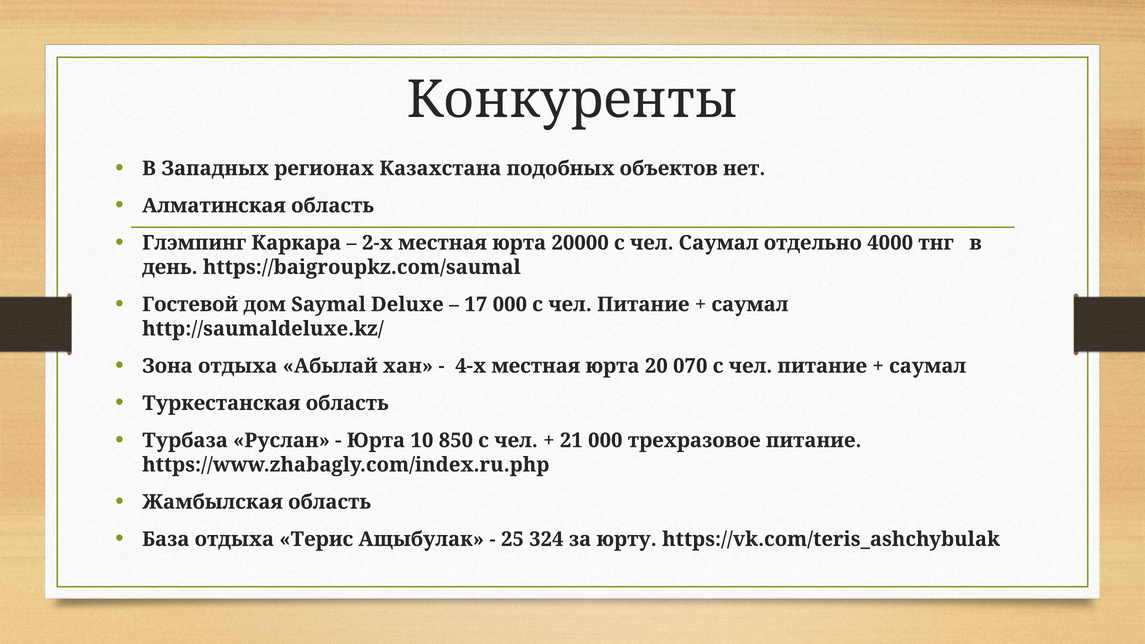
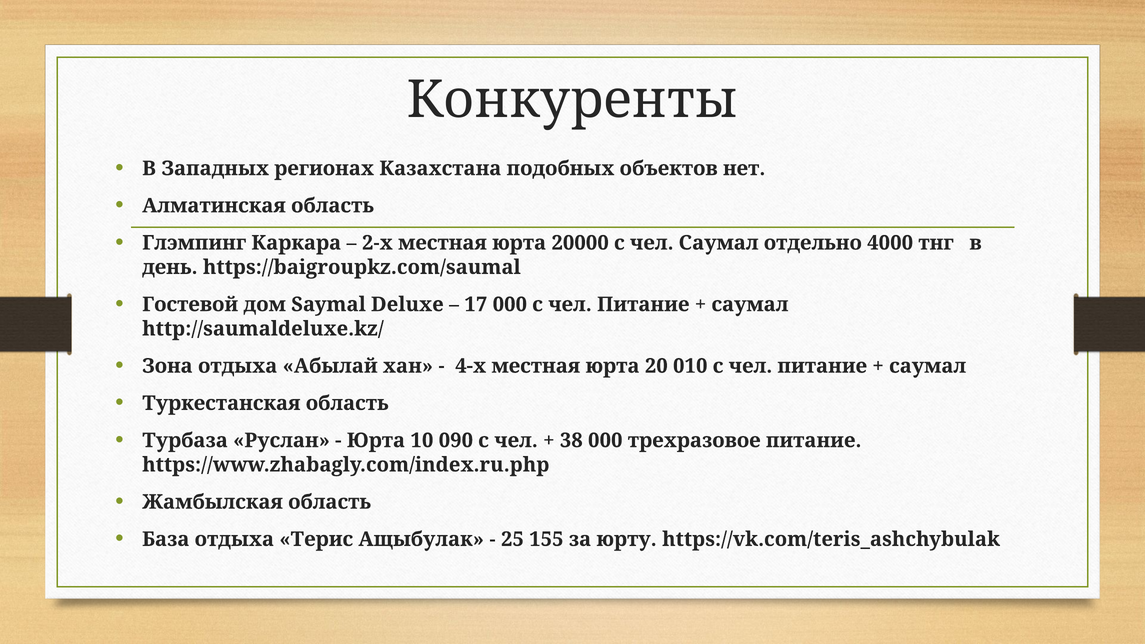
070: 070 -> 010
850: 850 -> 090
21: 21 -> 38
324: 324 -> 155
